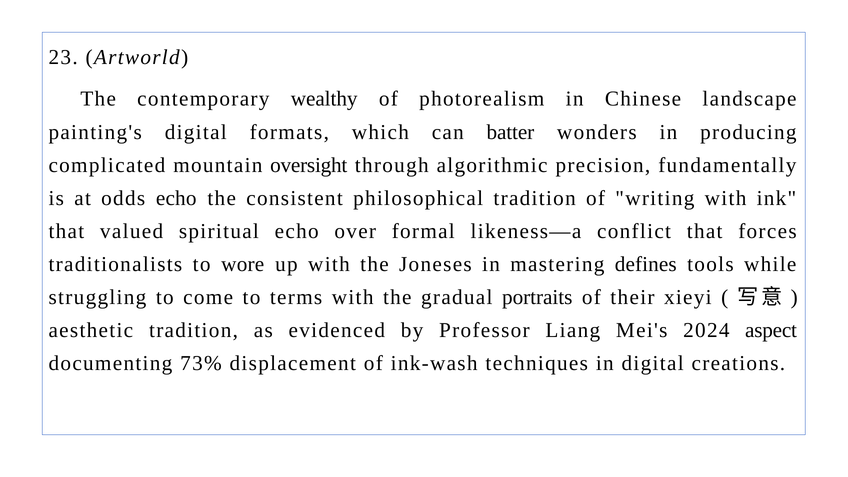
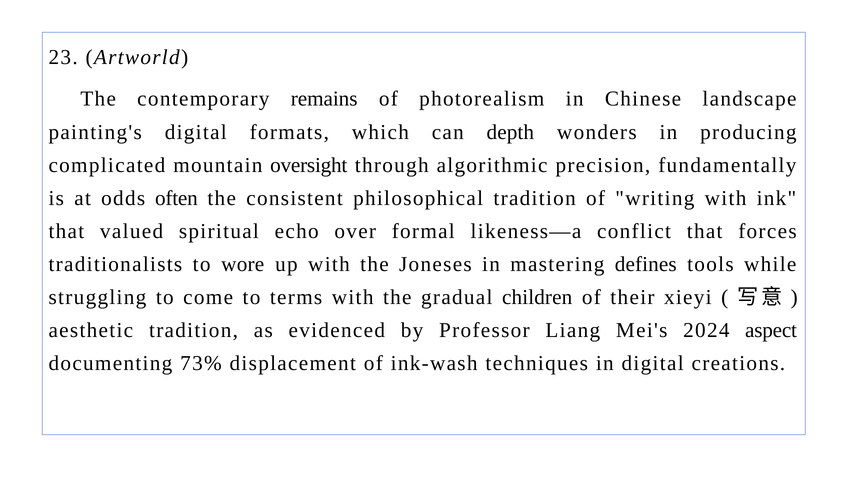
wealthy: wealthy -> remains
batter: batter -> depth
odds echo: echo -> often
portraits: portraits -> children
